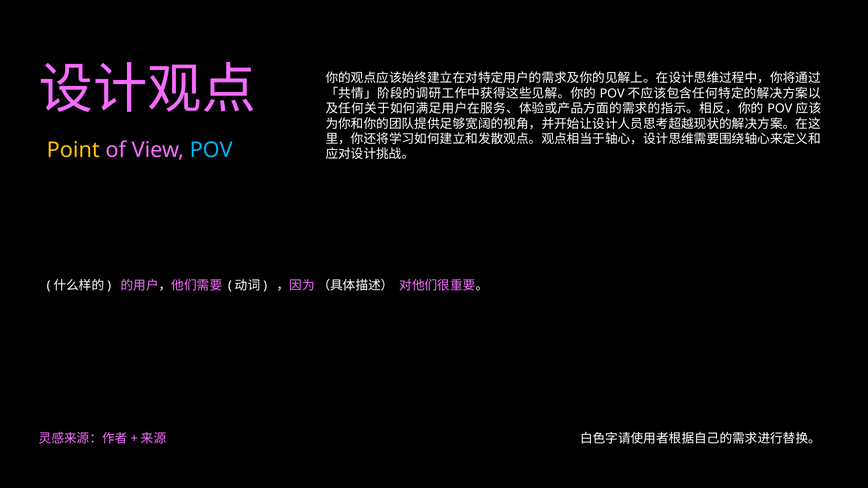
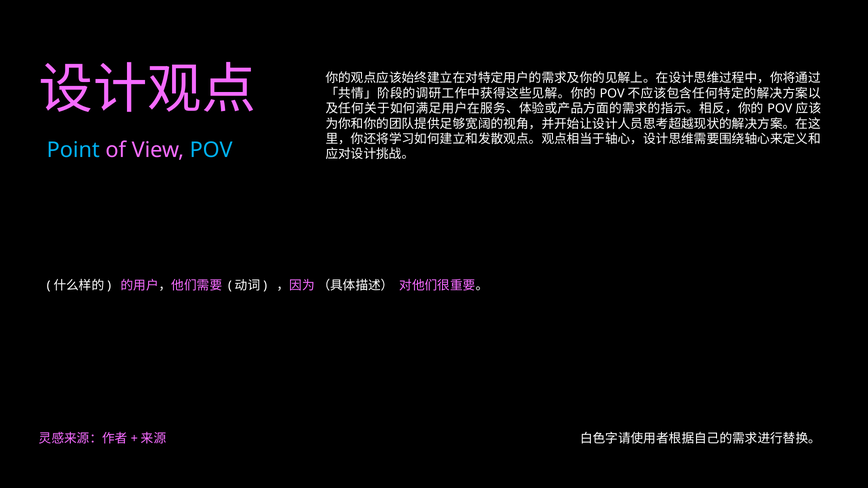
Point colour: yellow -> light blue
